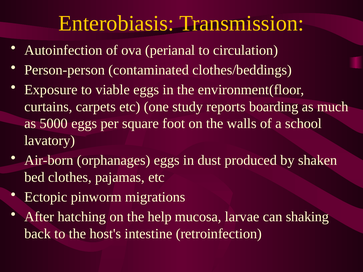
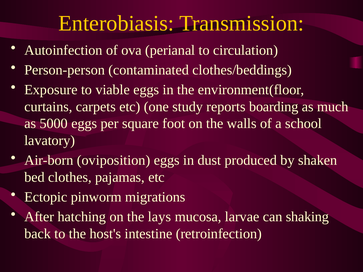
orphanages: orphanages -> oviposition
help: help -> lays
